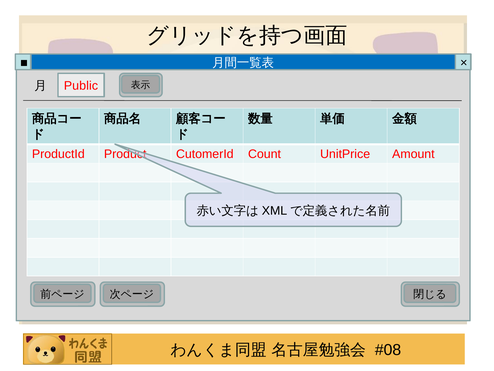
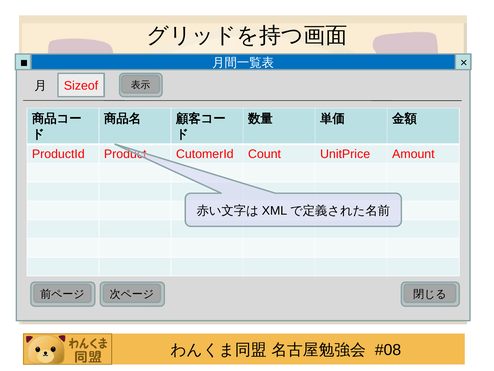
Public: Public -> Sizeof
